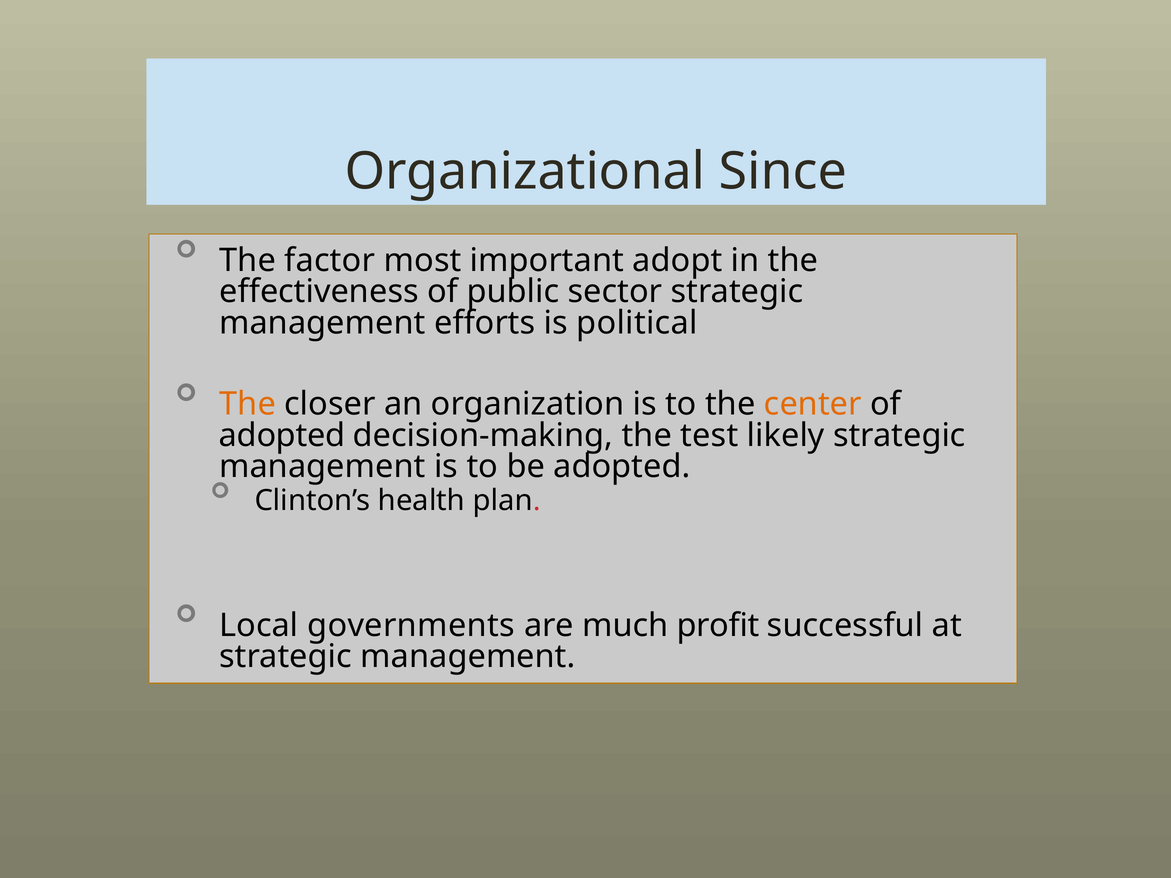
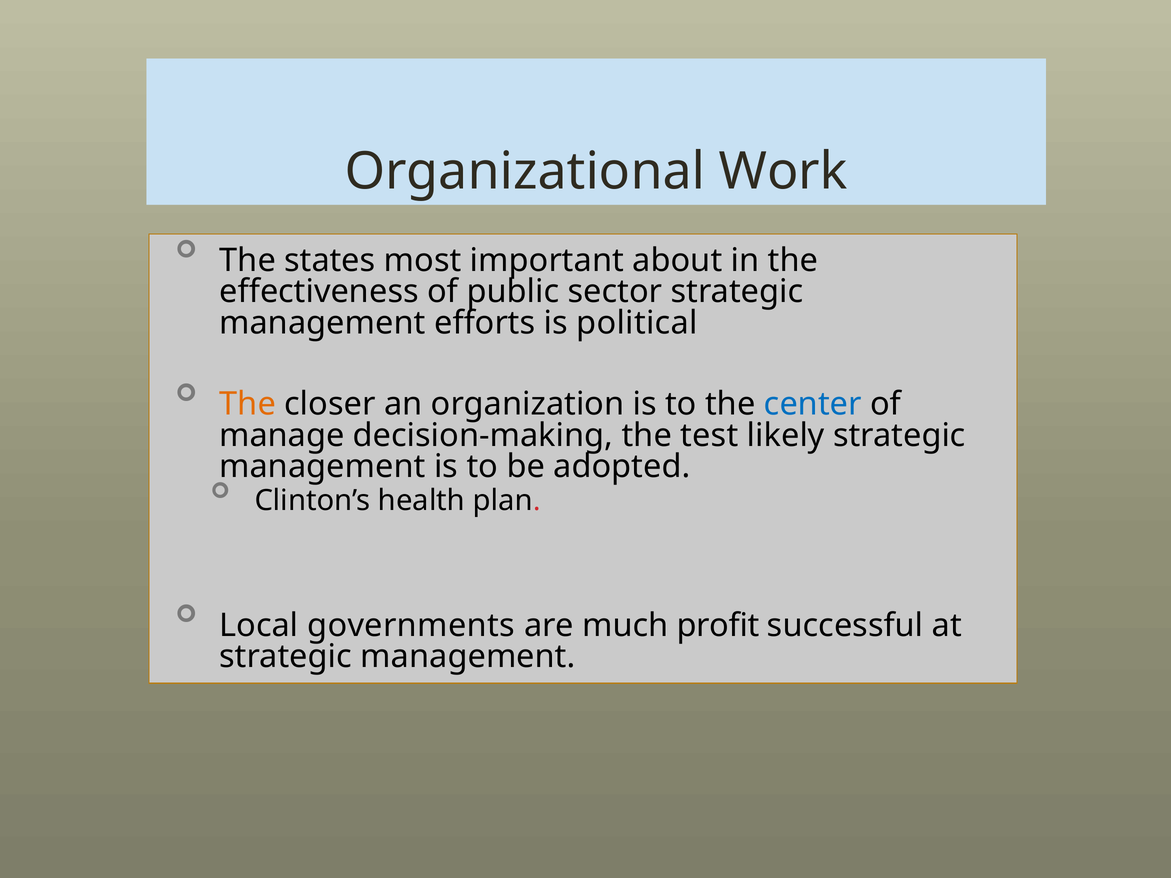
Since: Since -> Work
factor: factor -> states
adopt: adopt -> about
center colour: orange -> blue
adopted at (282, 436): adopted -> manage
